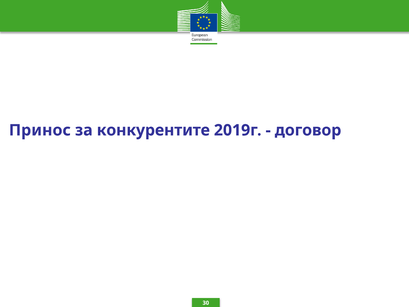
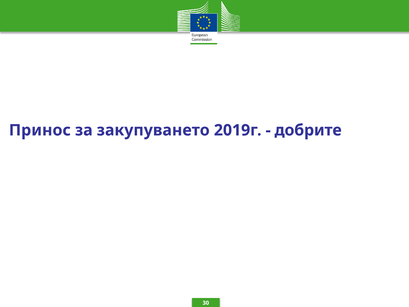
конкурентите: конкурентите -> закупуването
договор: договор -> добрите
